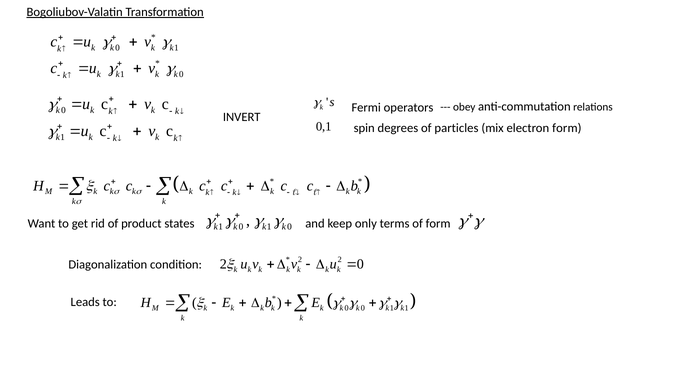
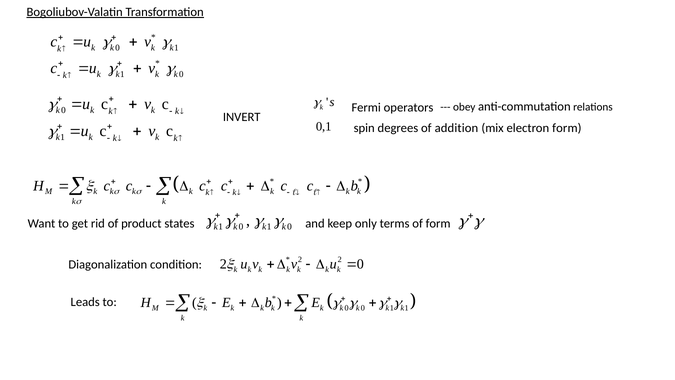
particles: particles -> addition
